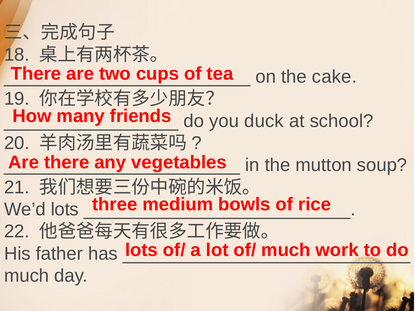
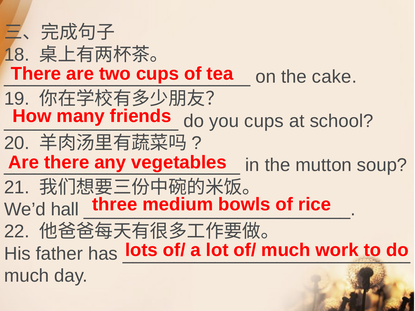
you duck: duck -> cups
We’d lots: lots -> hall
